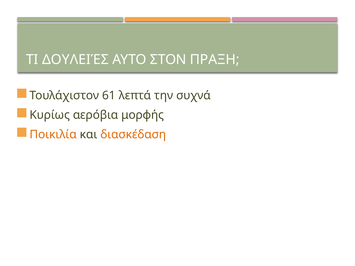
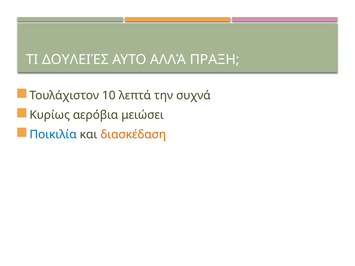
ΣΤΟΝ: ΣΤΟΝ -> ΑΛΛΆ
61: 61 -> 10
μορφής: μορφής -> μειώσει
Ποικιλία colour: orange -> blue
